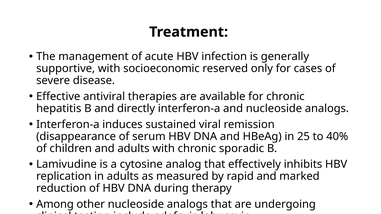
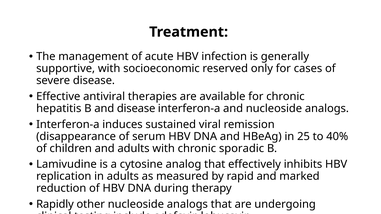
and directly: directly -> disease
Among: Among -> Rapidly
